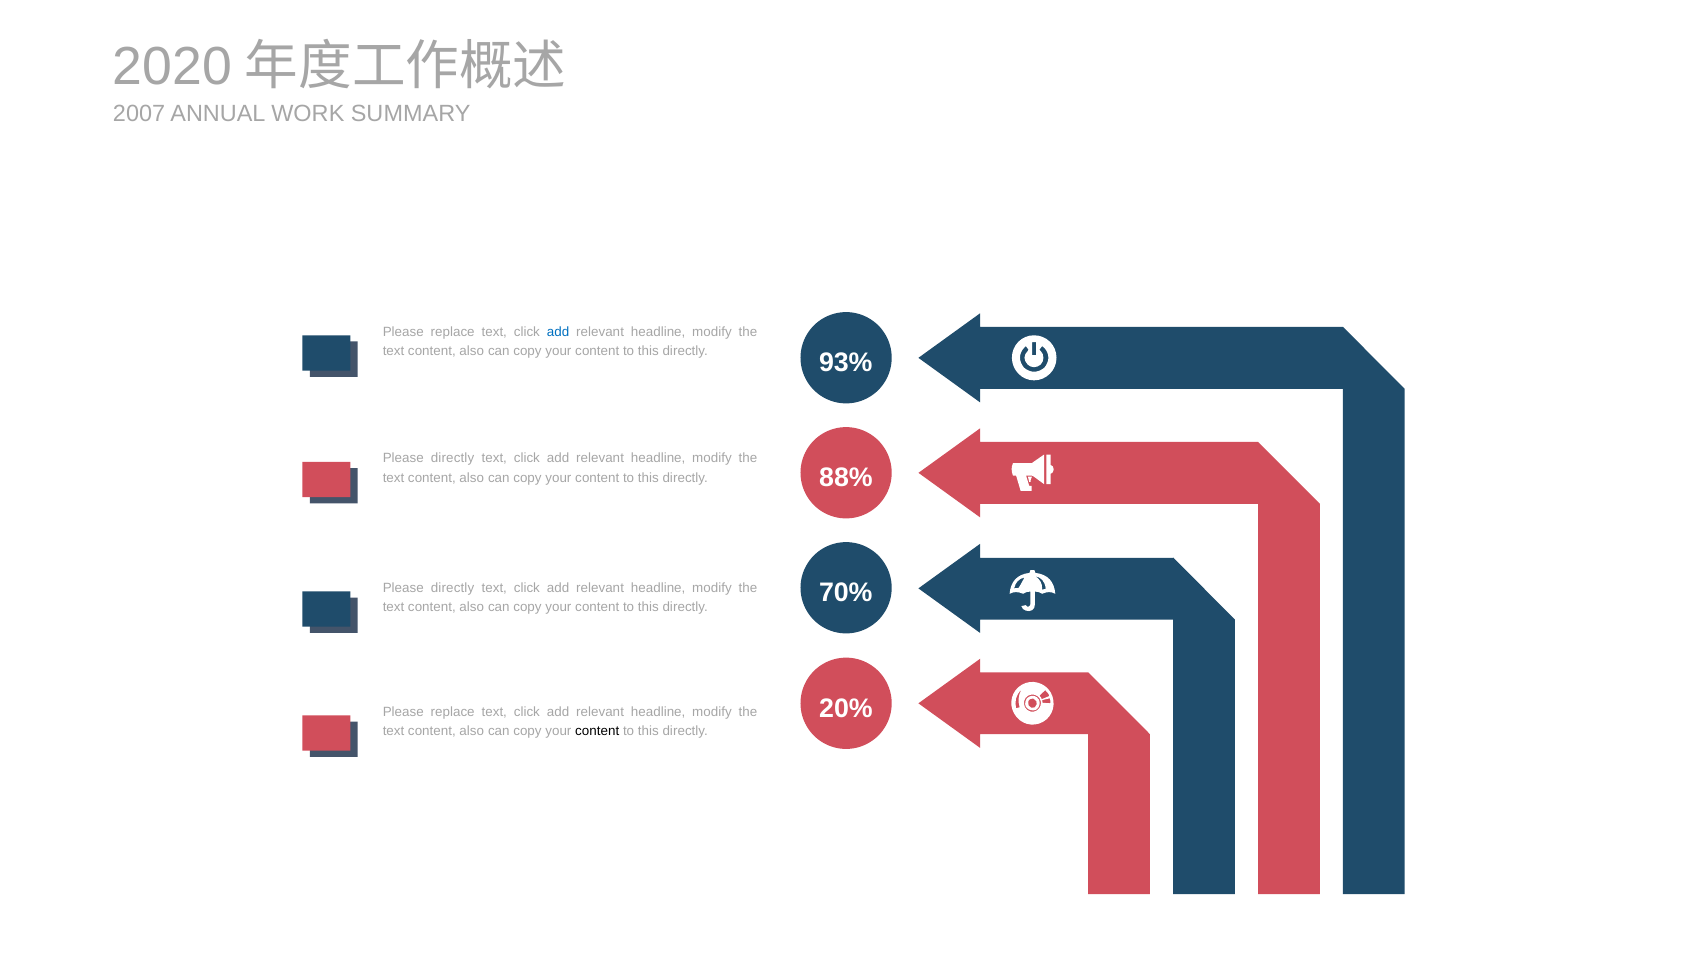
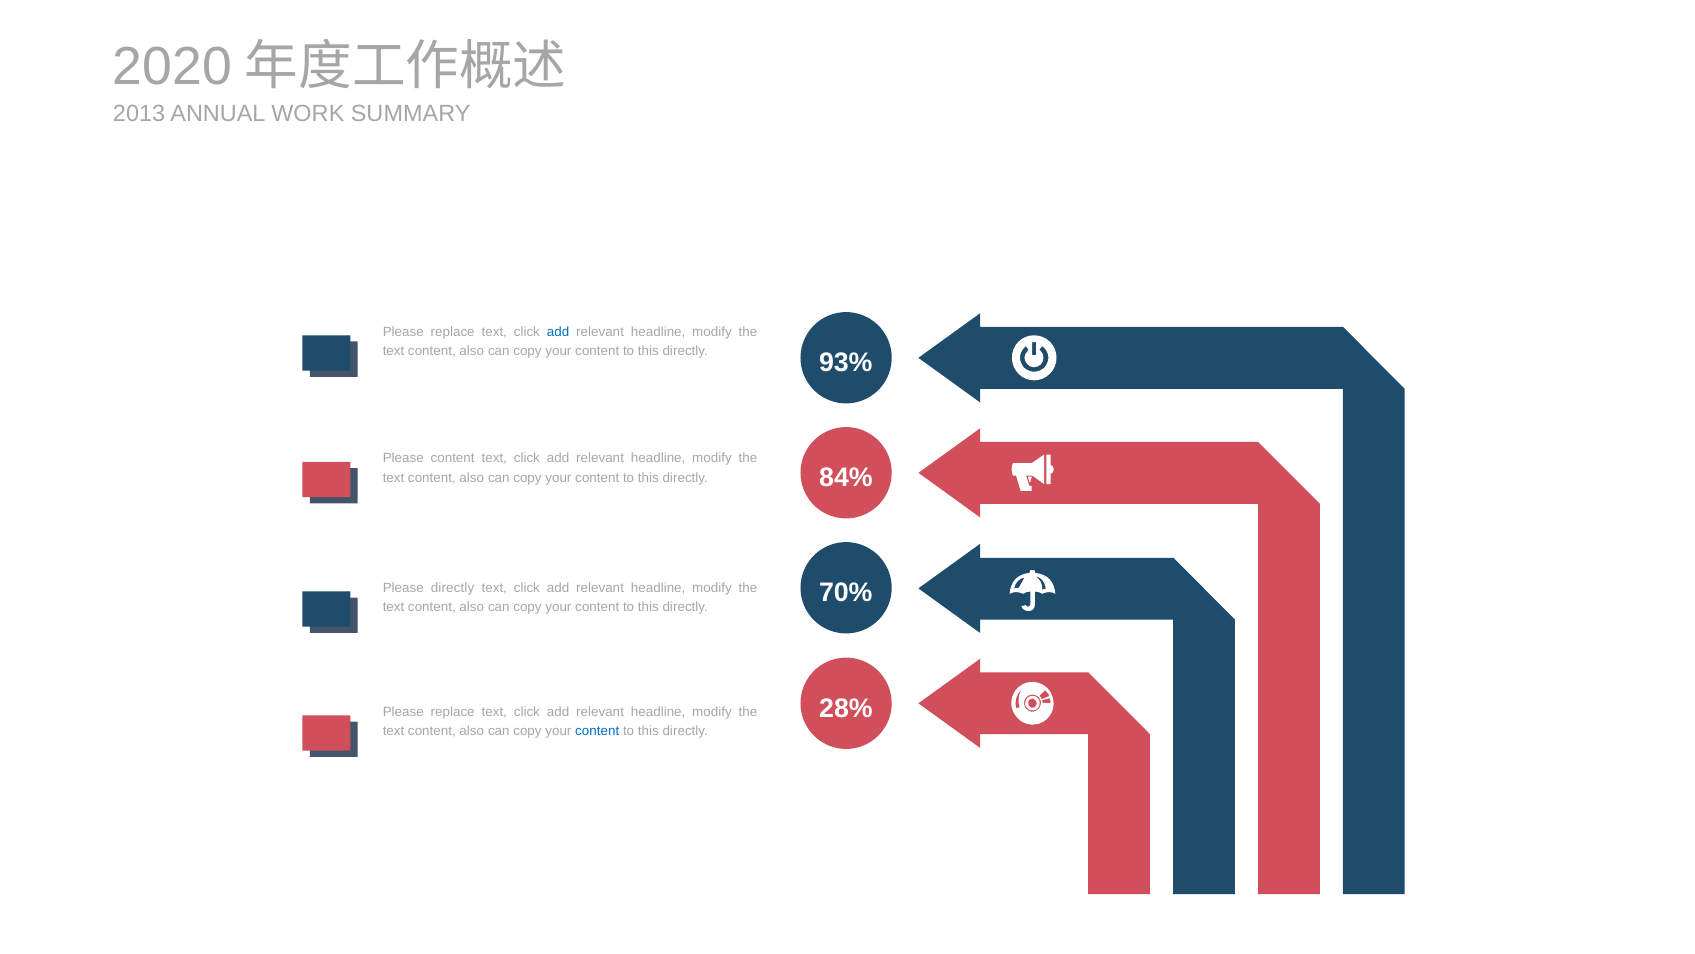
2007: 2007 -> 2013
directly at (453, 458): directly -> content
88%: 88% -> 84%
20%: 20% -> 28%
content at (597, 731) colour: black -> blue
